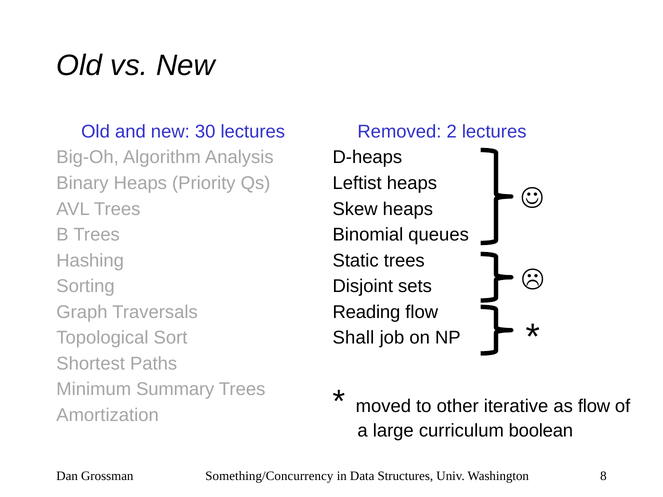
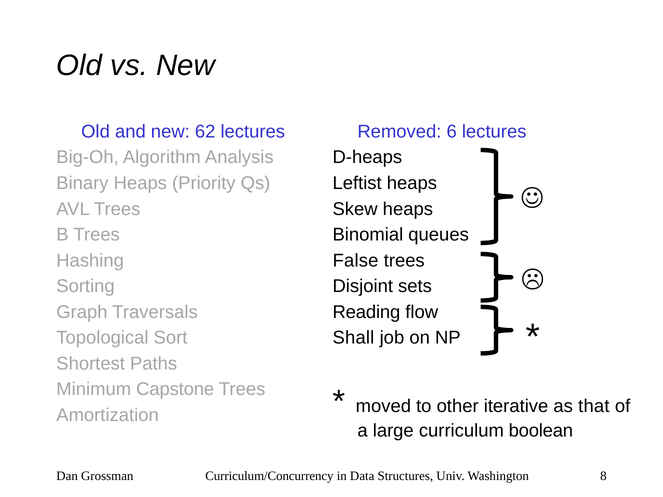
30: 30 -> 62
2: 2 -> 6
Static: Static -> False
Summary: Summary -> Capstone
as flow: flow -> that
Something/Concurrency: Something/Concurrency -> Curriculum/Concurrency
